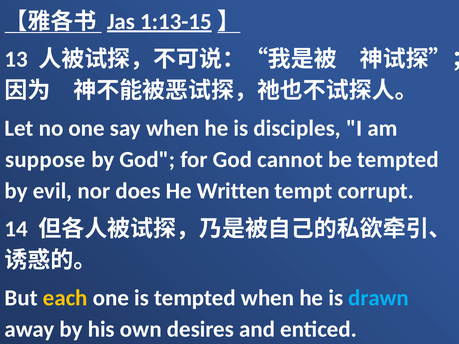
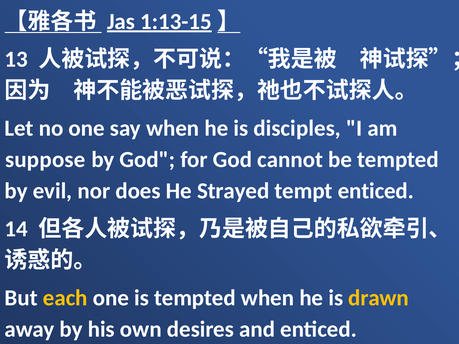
Written: Written -> Strayed
tempt corrupt: corrupt -> enticed
drawn colour: light blue -> yellow
